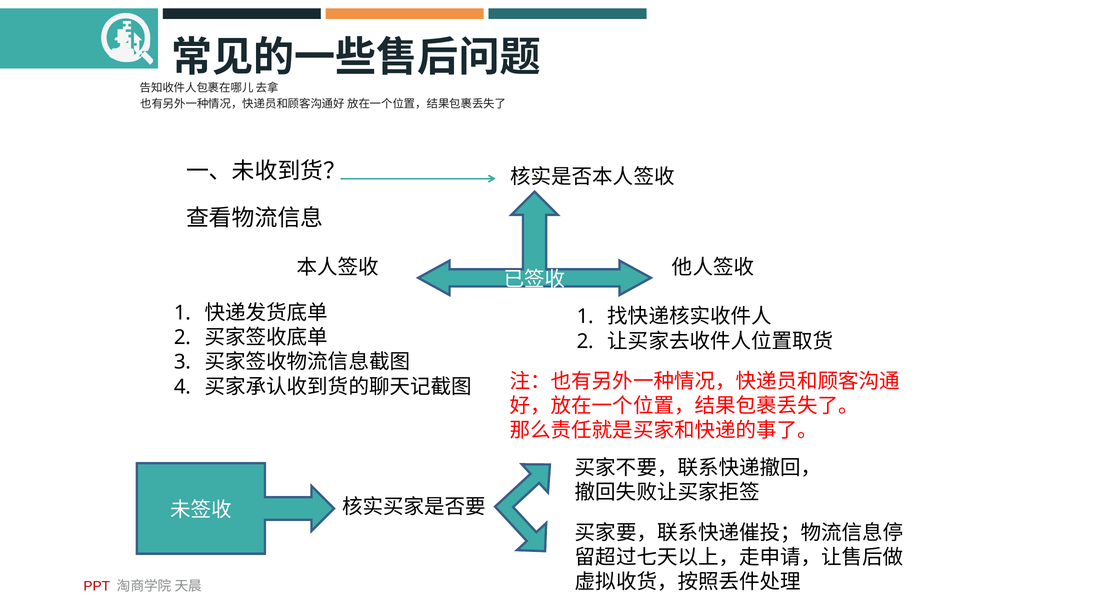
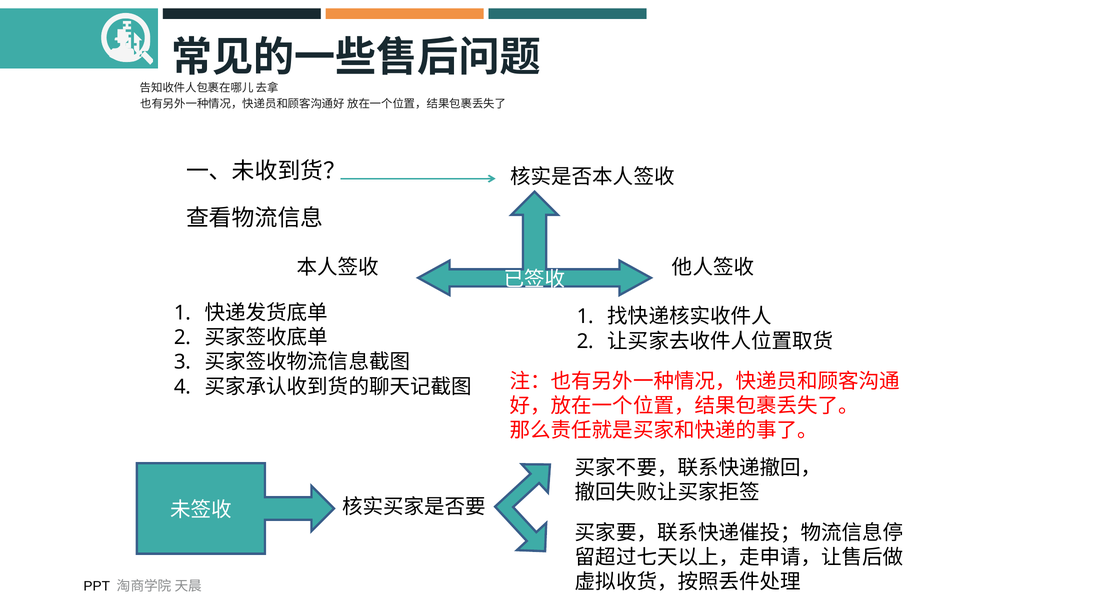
PPT colour: red -> black
